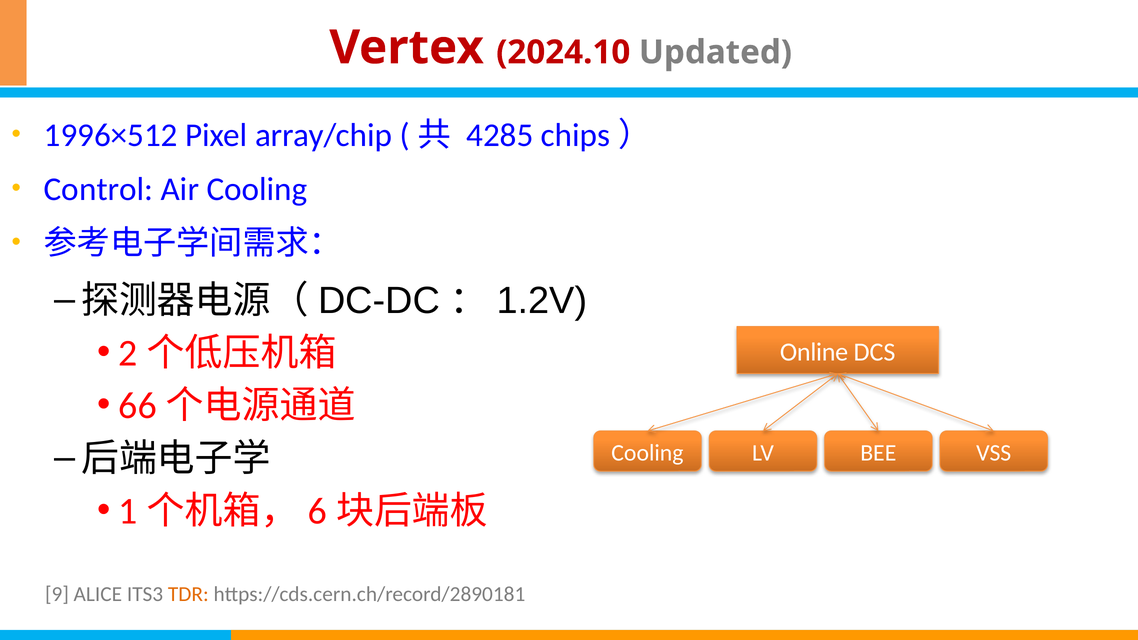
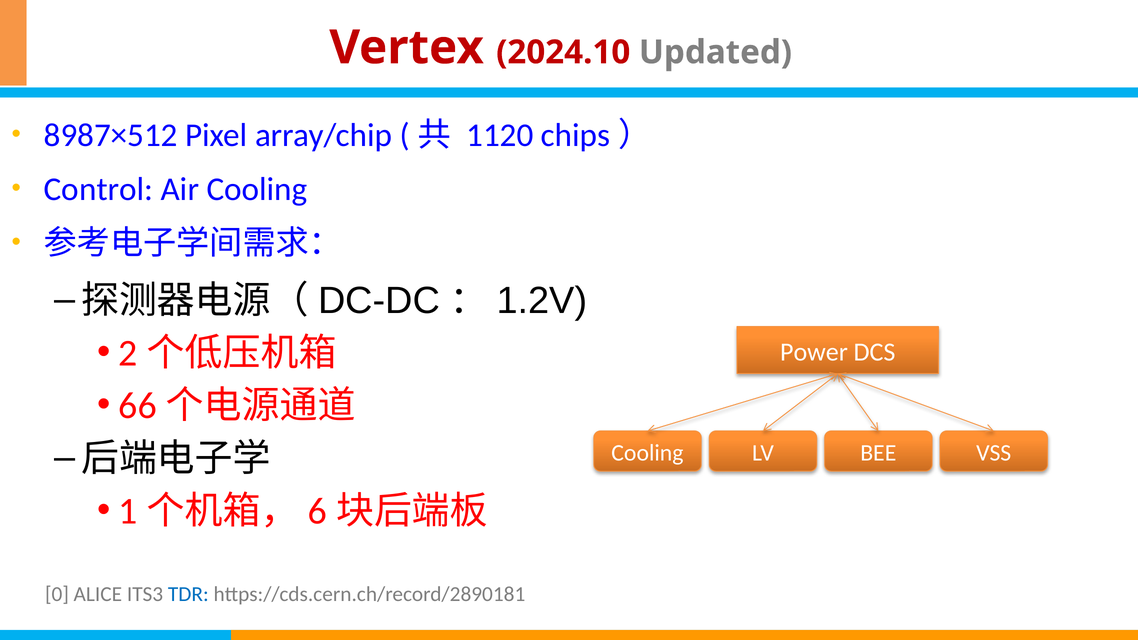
1996×512: 1996×512 -> 8987×512
4285: 4285 -> 1120
Online: Online -> Power
9: 9 -> 0
TDR colour: orange -> blue
